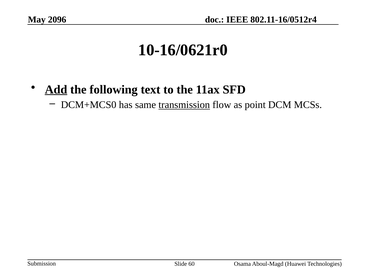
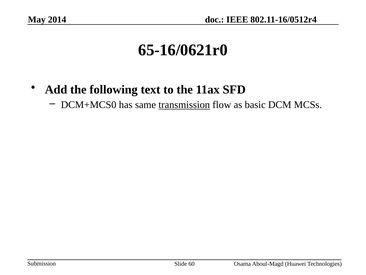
2096: 2096 -> 2014
10-16/0621r0: 10-16/0621r0 -> 65-16/0621r0
Add underline: present -> none
point: point -> basic
